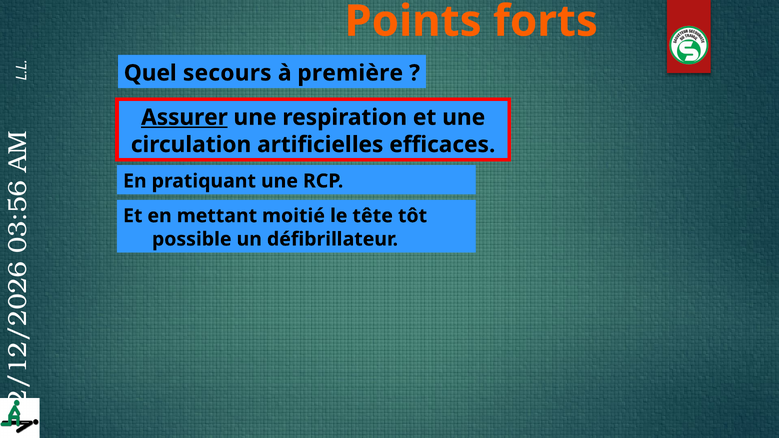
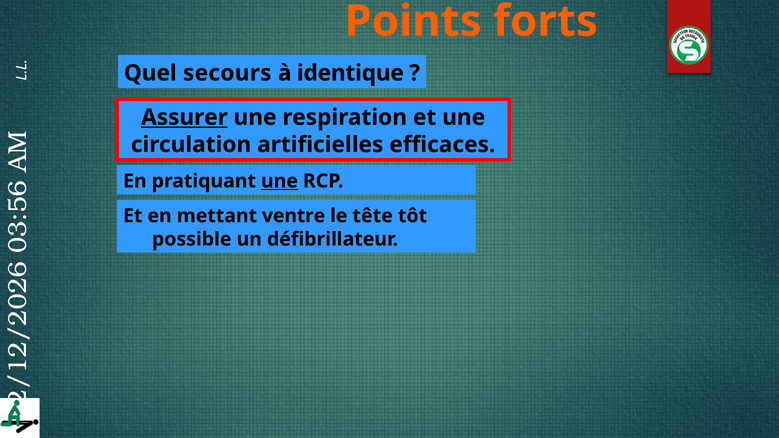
première: première -> identique
une at (279, 181) underline: none -> present
moitié: moitié -> ventre
